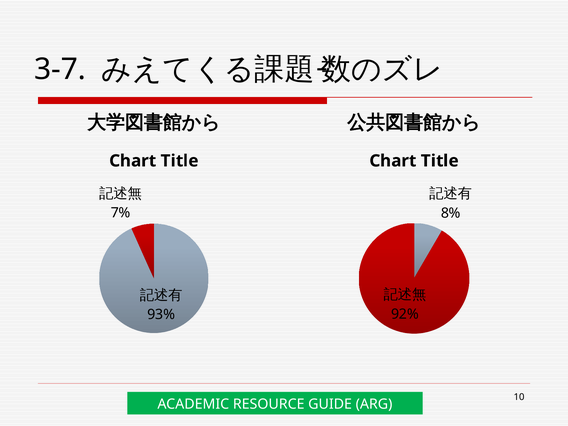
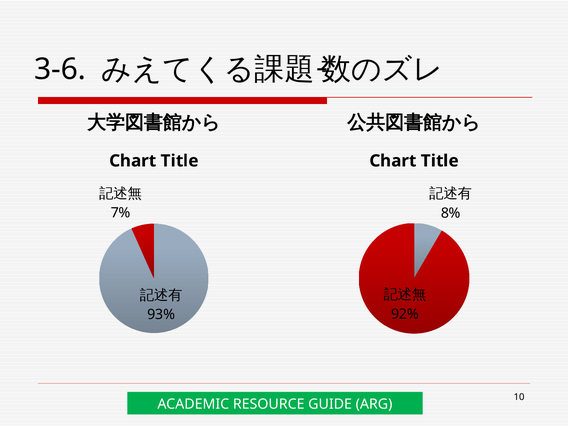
3-7: 3-7 -> 3-6
